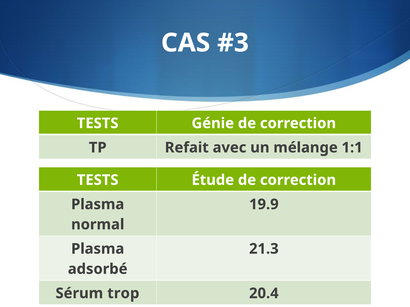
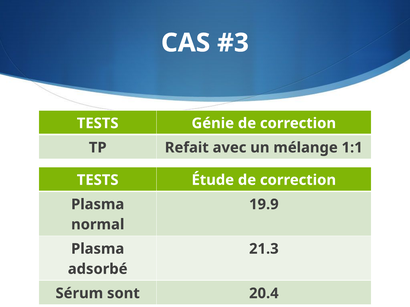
trop: trop -> sont
